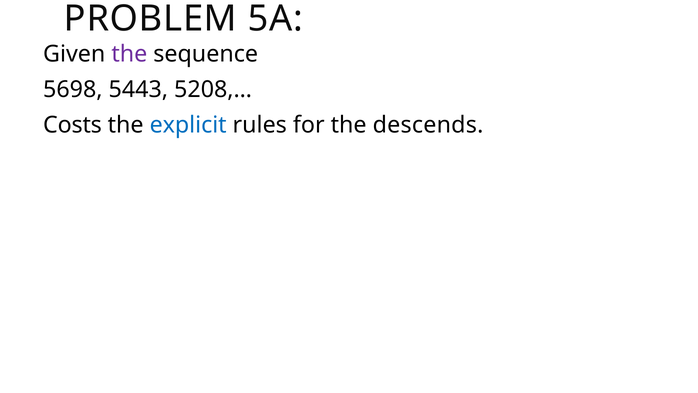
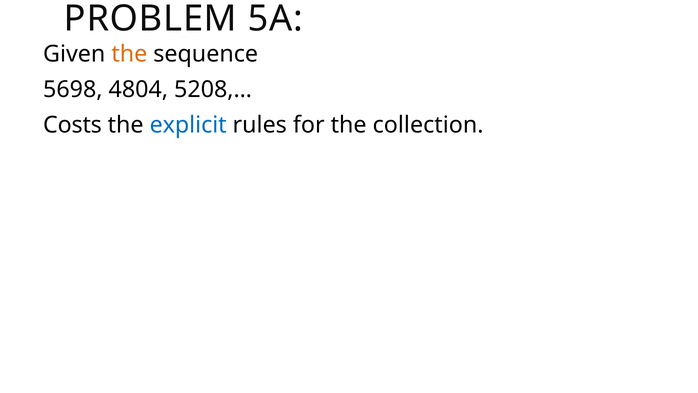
the at (129, 54) colour: purple -> orange
5443: 5443 -> 4804
descends: descends -> collection
